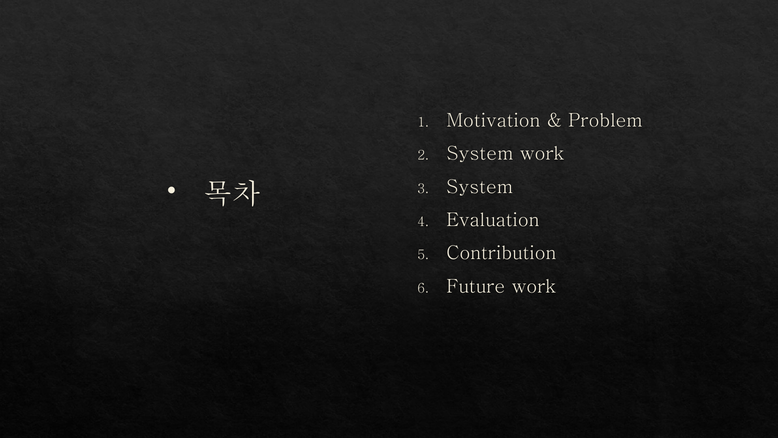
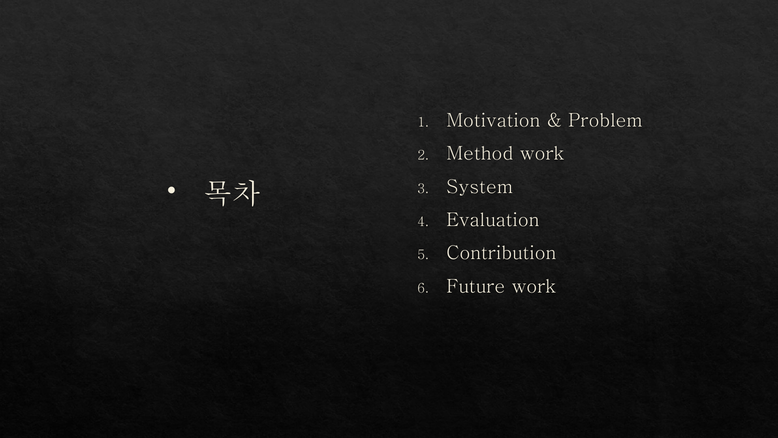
System at (480, 154): System -> Method
